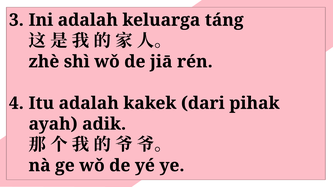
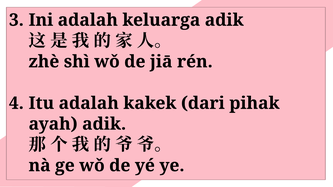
keluarga táng: táng -> adik
